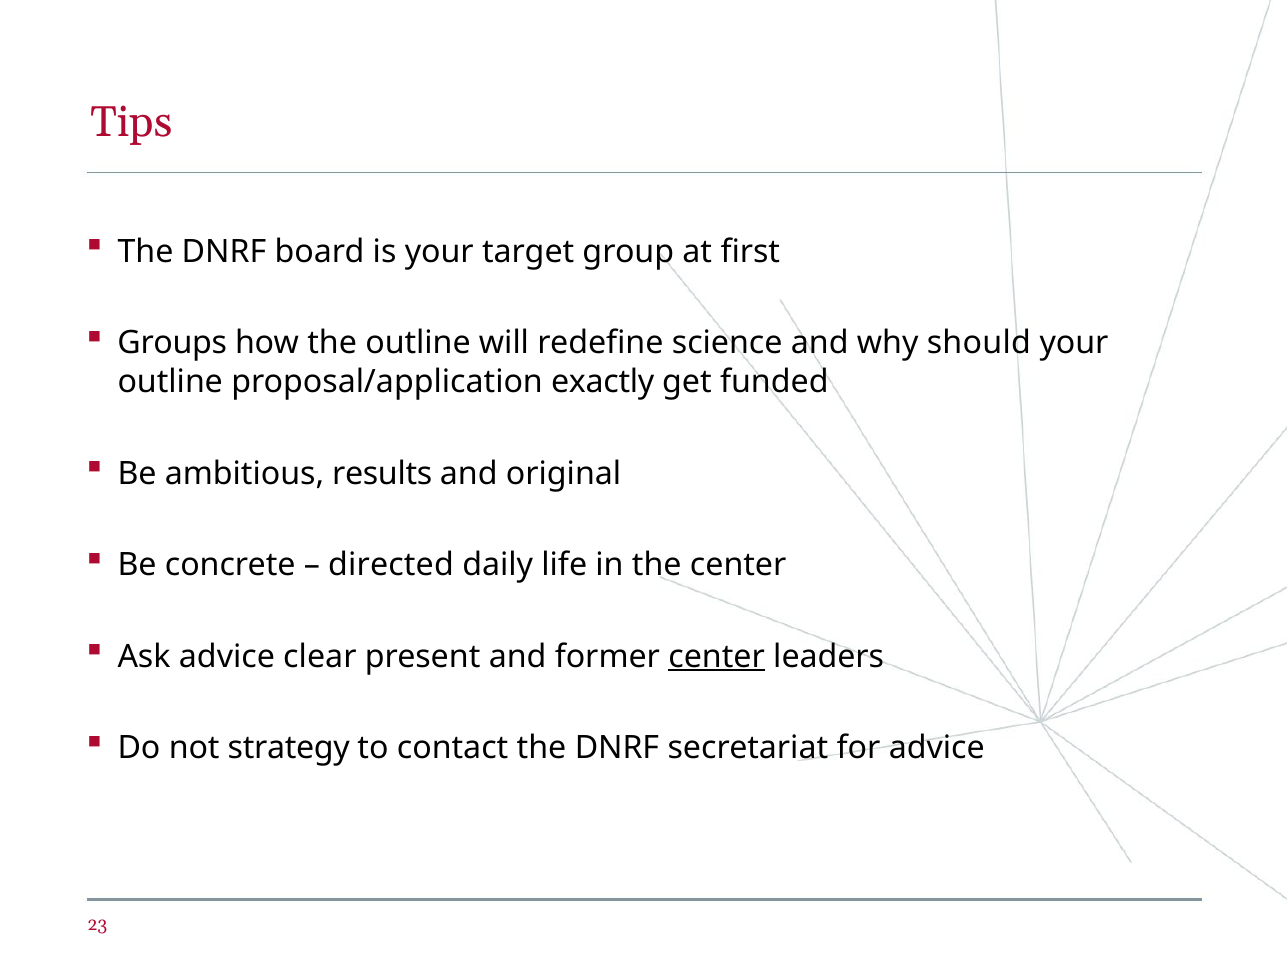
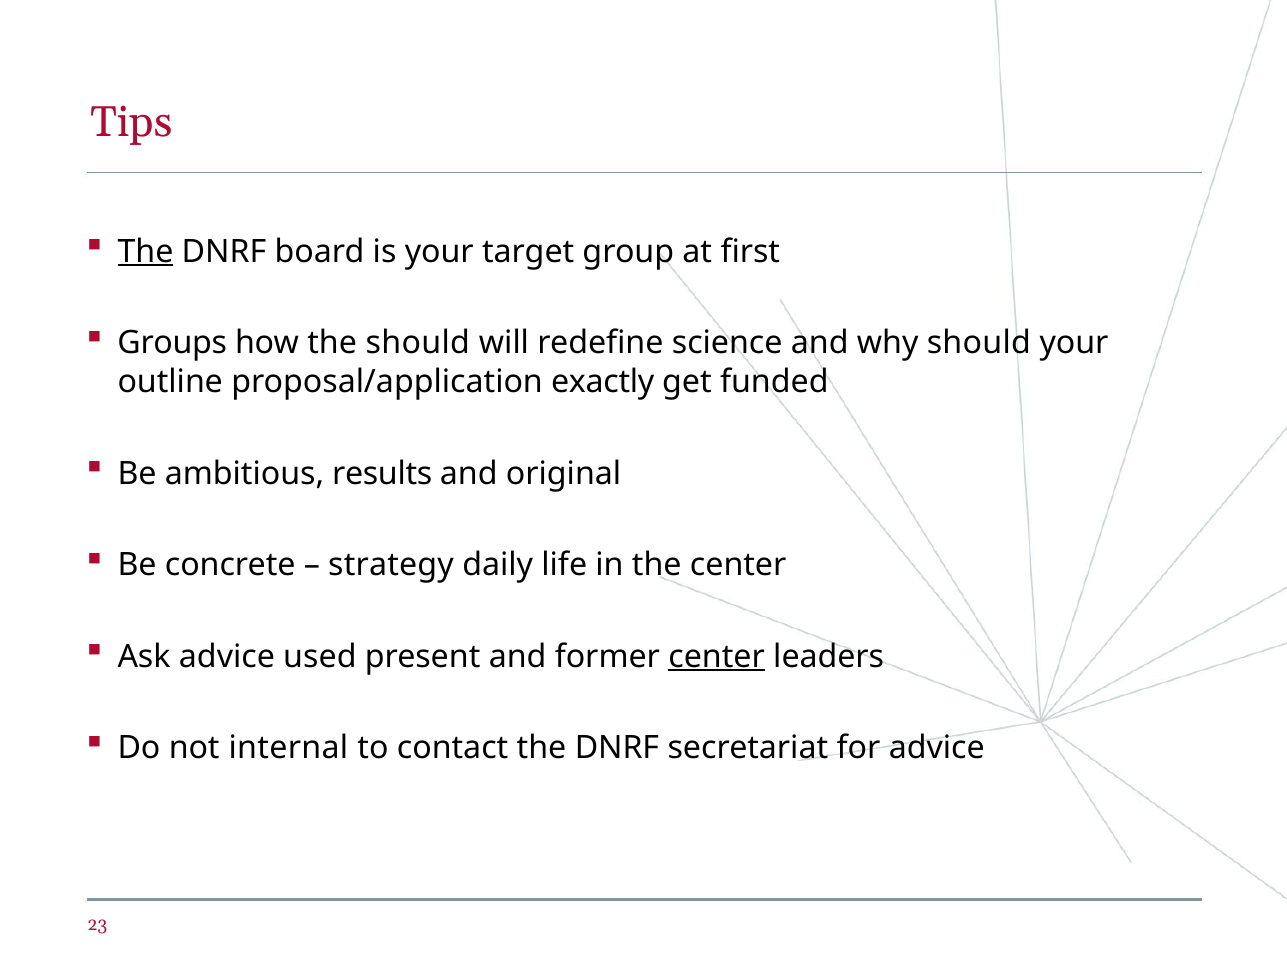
The at (145, 252) underline: none -> present
the outline: outline -> should
directed: directed -> strategy
clear: clear -> used
strategy: strategy -> internal
